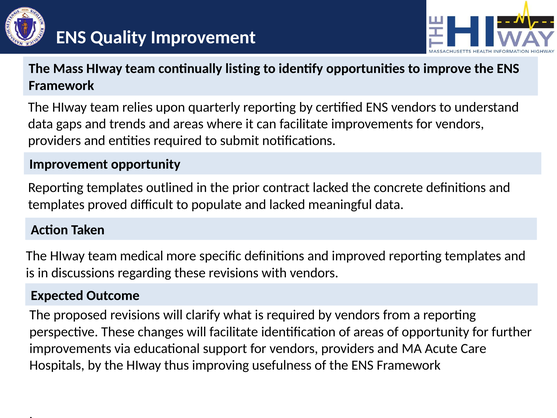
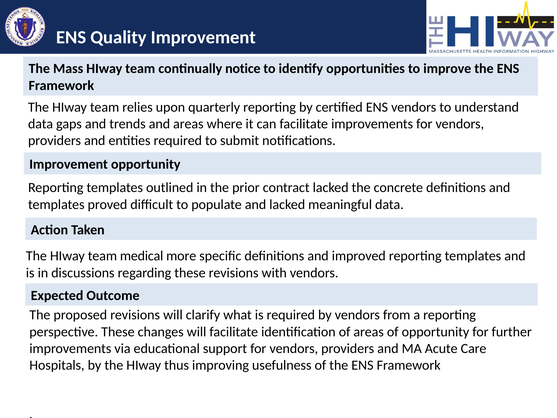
listing: listing -> notice
